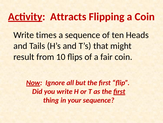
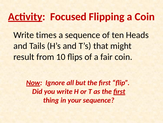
Attracts: Attracts -> Focused
